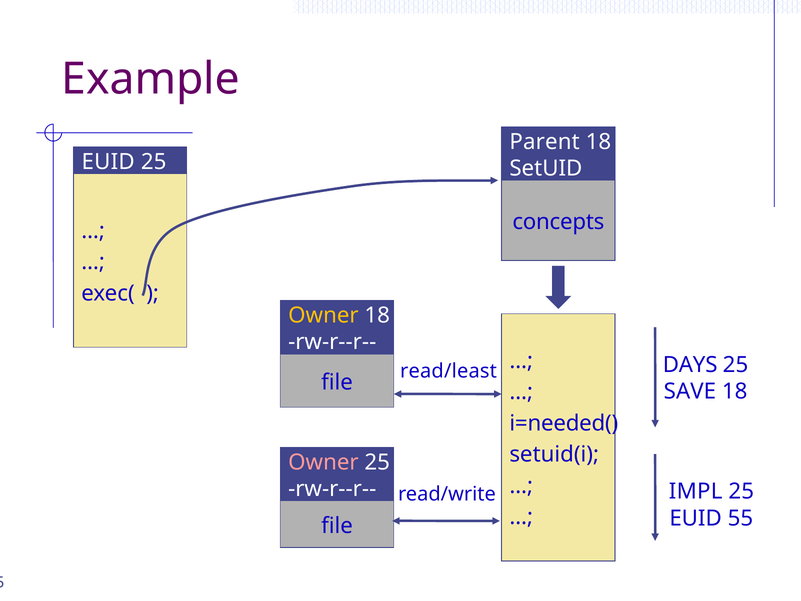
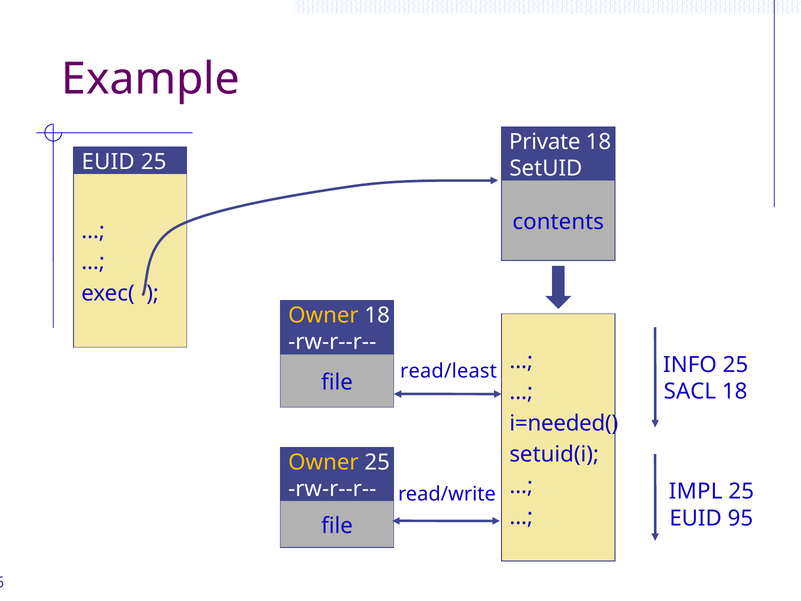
Parent: Parent -> Private
concepts: concepts -> contents
DAYS: DAYS -> INFO
SAVE: SAVE -> SACL
Owner at (323, 462) colour: pink -> yellow
55: 55 -> 95
